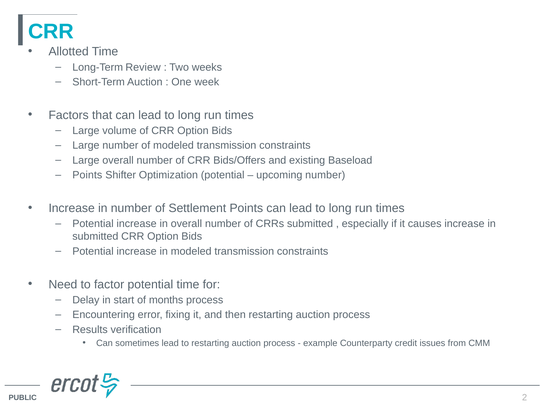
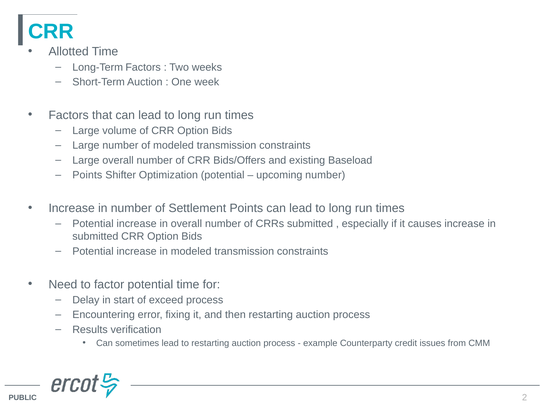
Long-Term Review: Review -> Factors
months: months -> exceed
